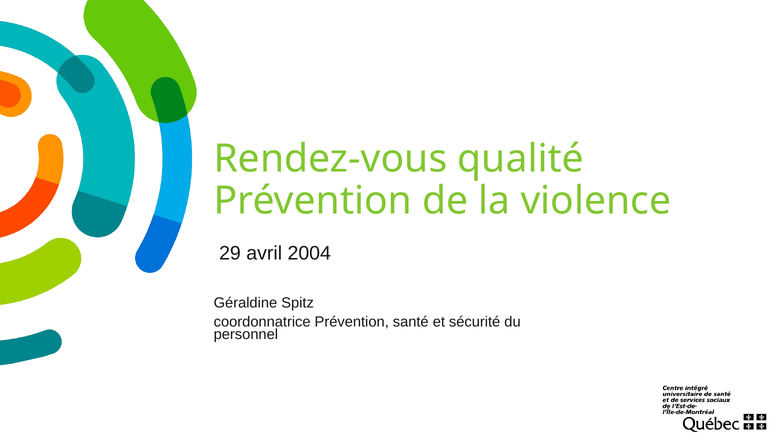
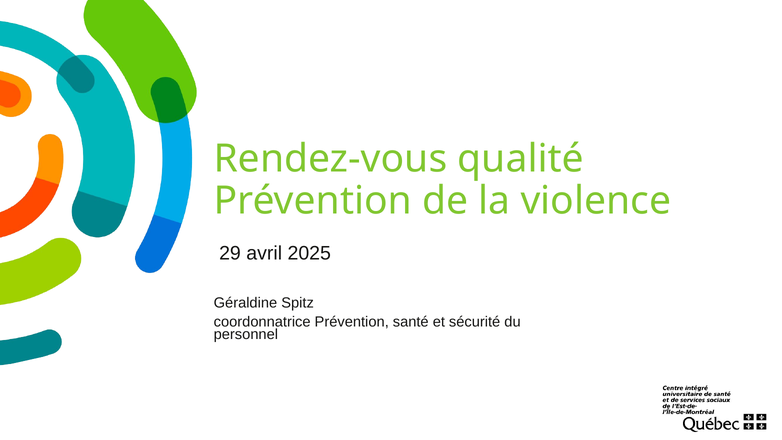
2004: 2004 -> 2025
